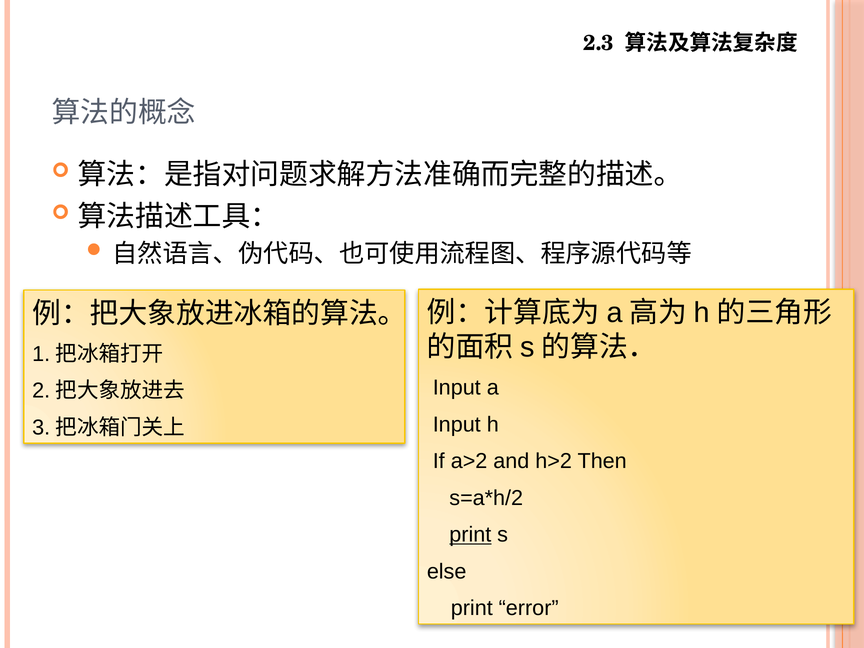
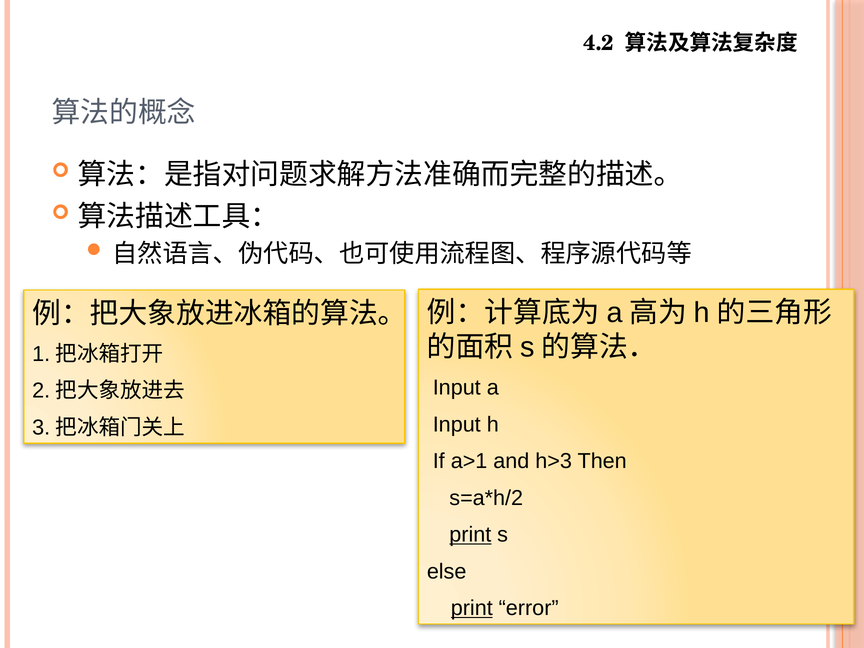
2.3: 2.3 -> 4.2
a>2: a>2 -> a>1
h>2: h>2 -> h>3
print at (472, 608) underline: none -> present
